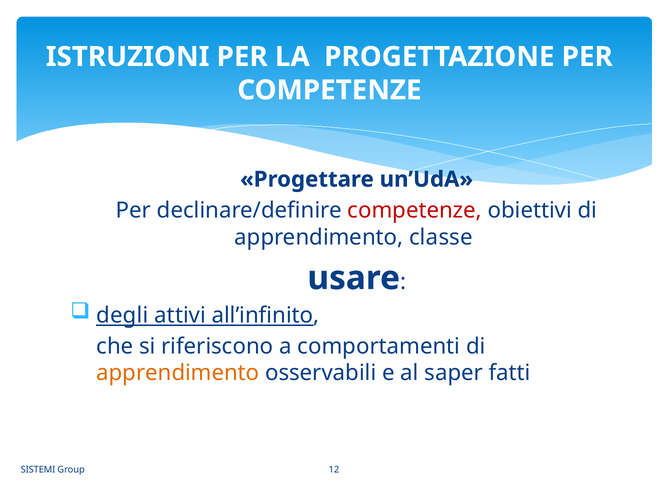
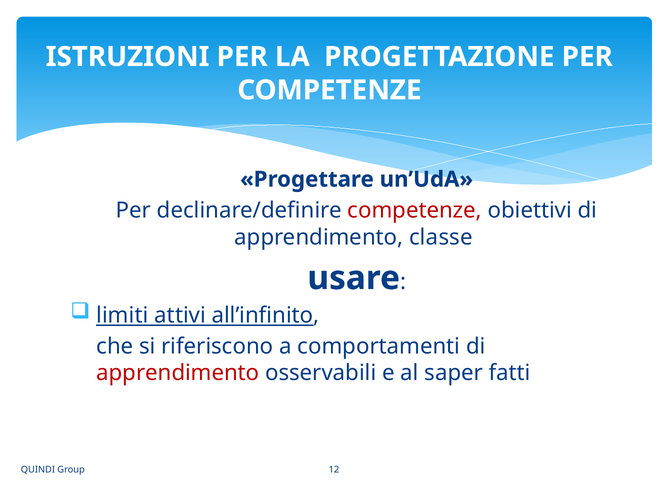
degli: degli -> limiti
apprendimento at (178, 373) colour: orange -> red
SISTEMI: SISTEMI -> QUINDI
